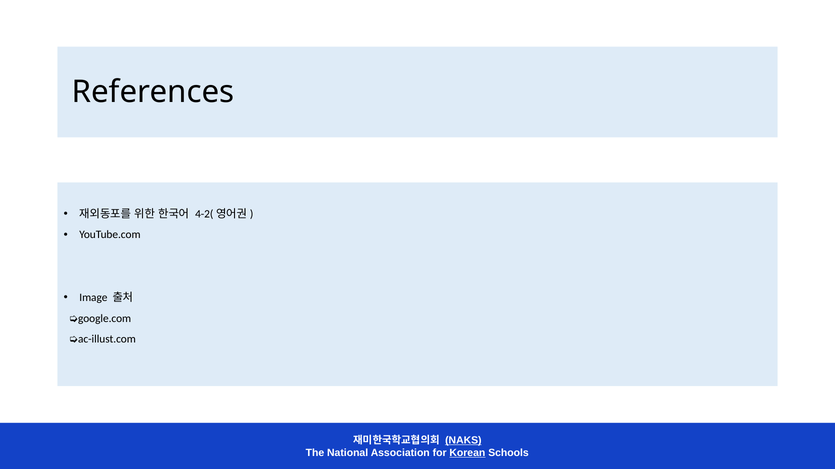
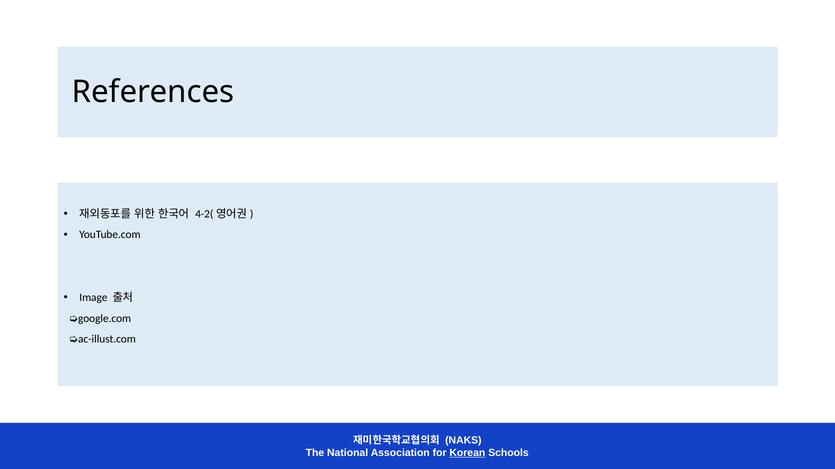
NAKS underline: present -> none
